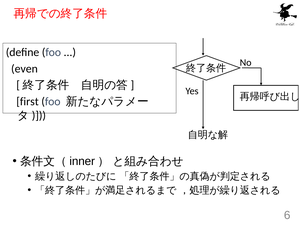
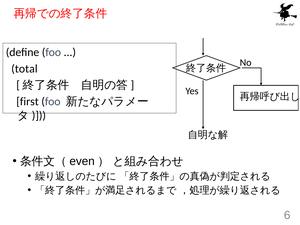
even: even -> total
inner: inner -> even
